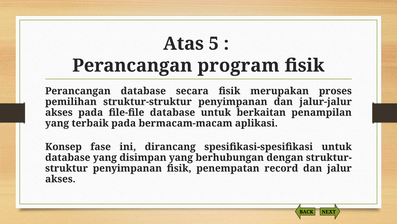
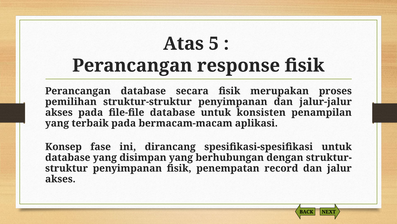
program: program -> response
berkaitan: berkaitan -> konsisten
